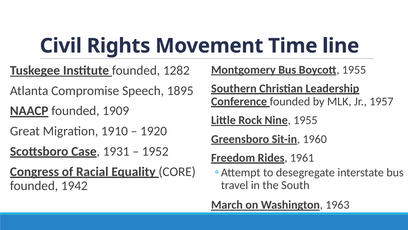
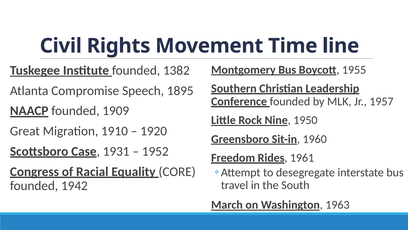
1282: 1282 -> 1382
Nine 1955: 1955 -> 1950
